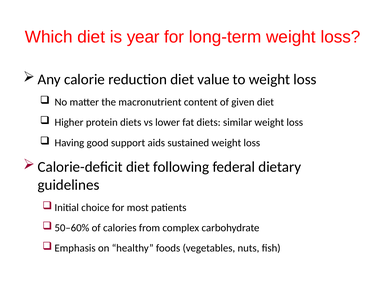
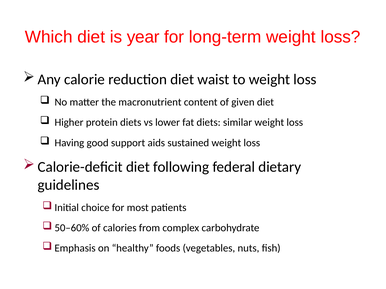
value: value -> waist
